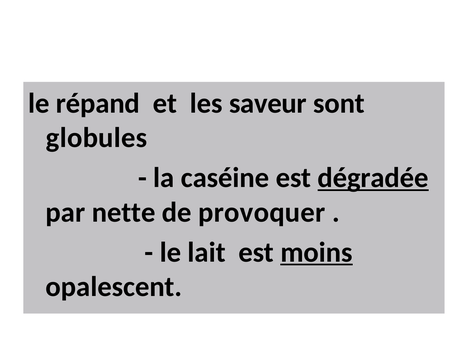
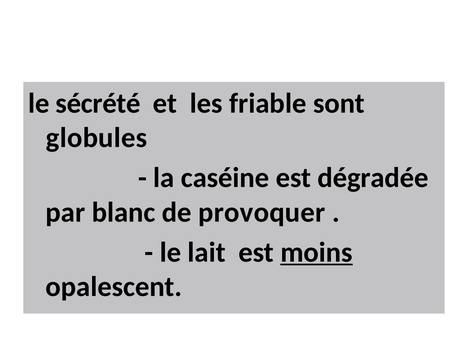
répand: répand -> sécrété
saveur: saveur -> friable
dégradée underline: present -> none
nette: nette -> blanc
